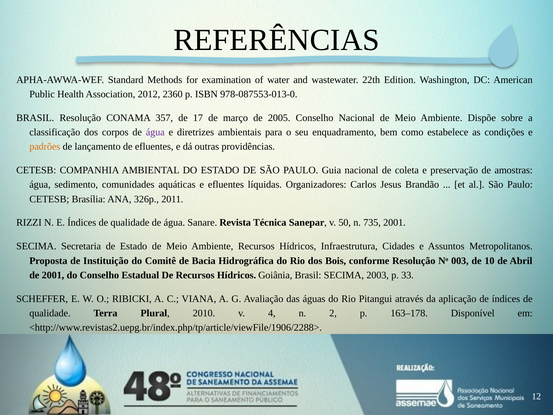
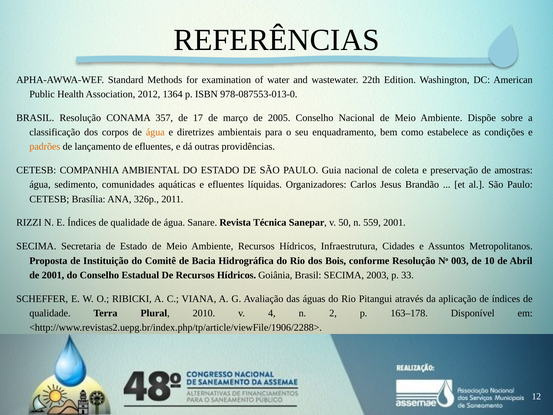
2360: 2360 -> 1364
água at (155, 132) colour: purple -> orange
735: 735 -> 559
